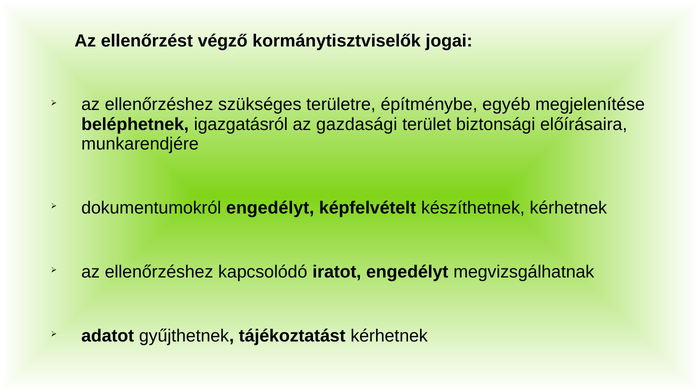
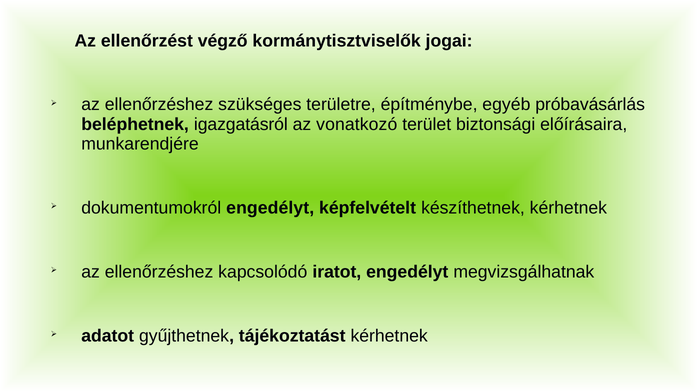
megjelenítése: megjelenítése -> próbavásárlás
gazdasági: gazdasági -> vonatkozó
